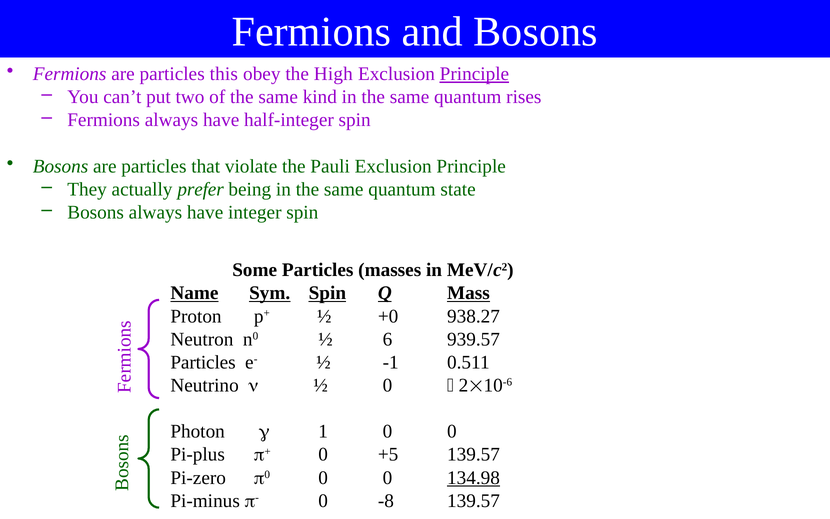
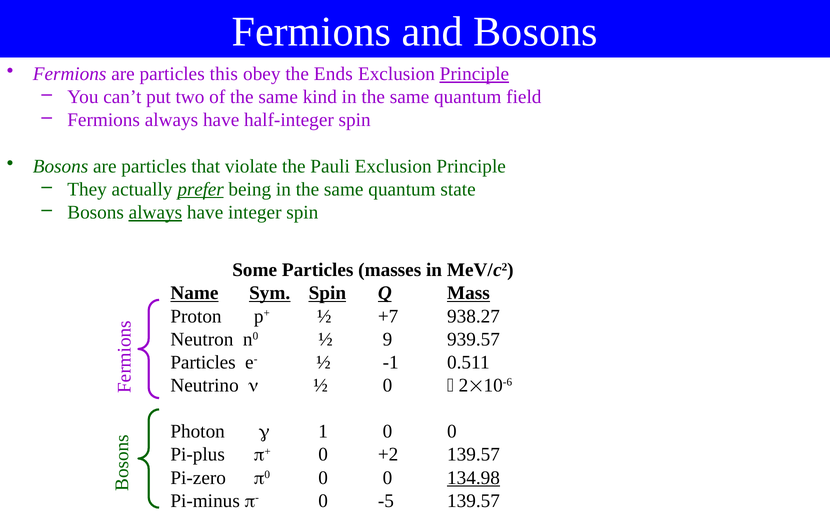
High: High -> Ends
rises: rises -> field
prefer underline: none -> present
always at (155, 212) underline: none -> present
+0: +0 -> +7
6: 6 -> 9
+5: +5 -> +2
-8: -8 -> -5
